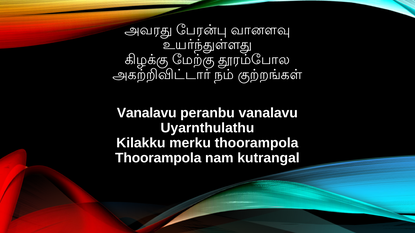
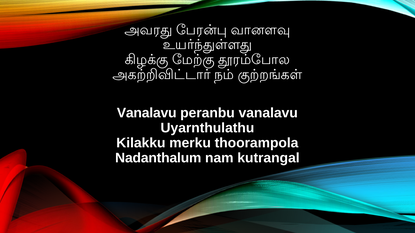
Thoorampola at (158, 158): Thoorampola -> Nadanthalum
